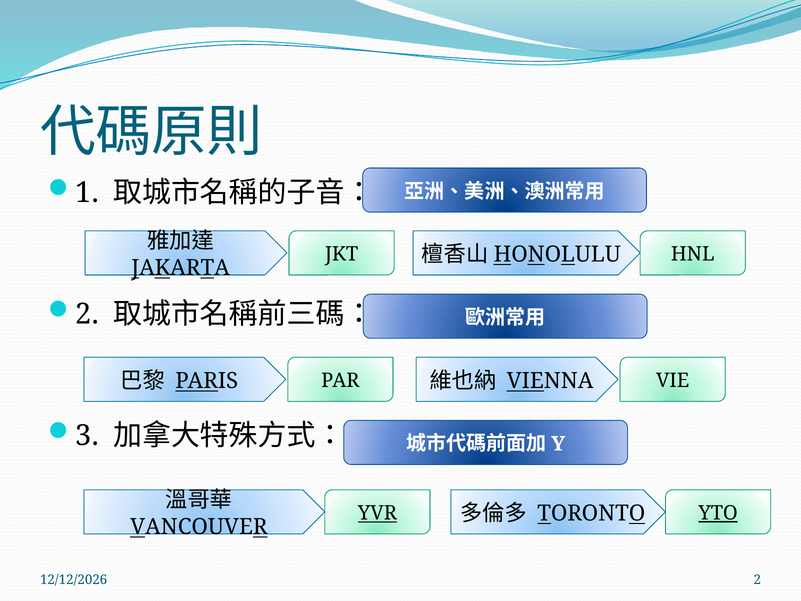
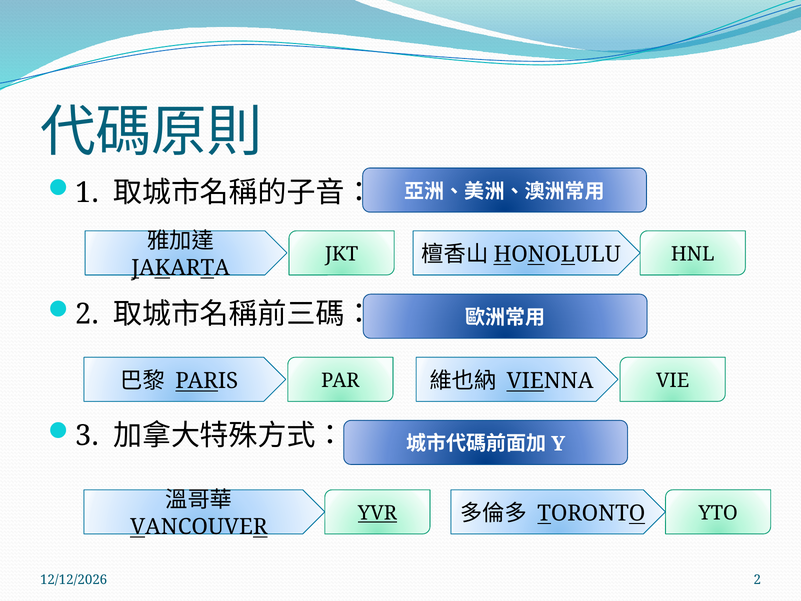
YTO underline: present -> none
